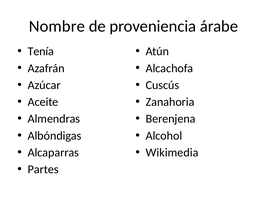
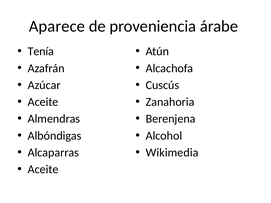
Nombre: Nombre -> Aparece
Partes at (43, 170): Partes -> Aceite
